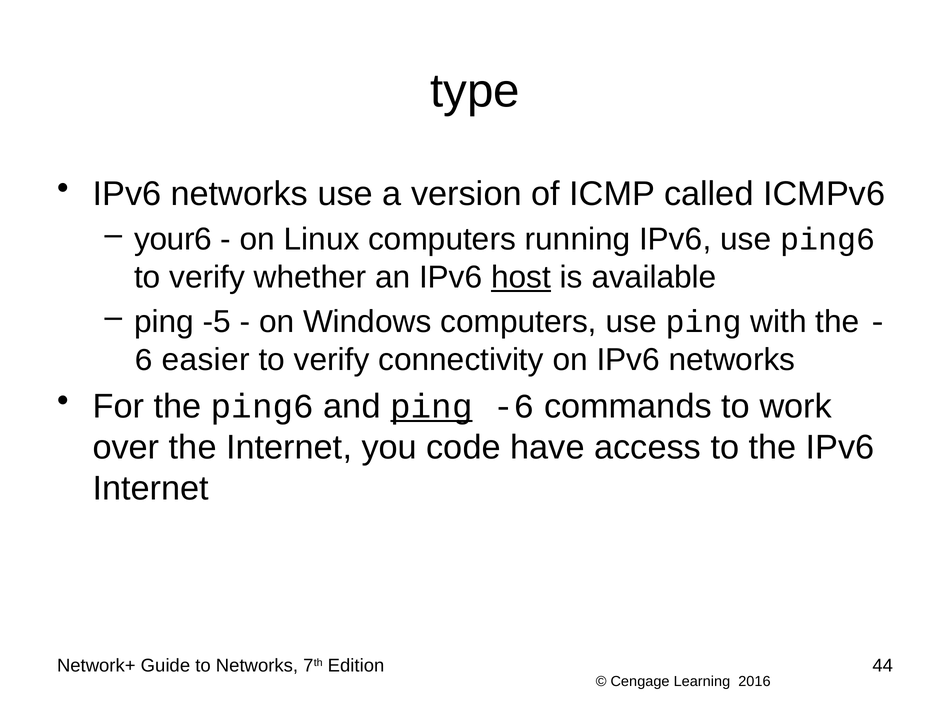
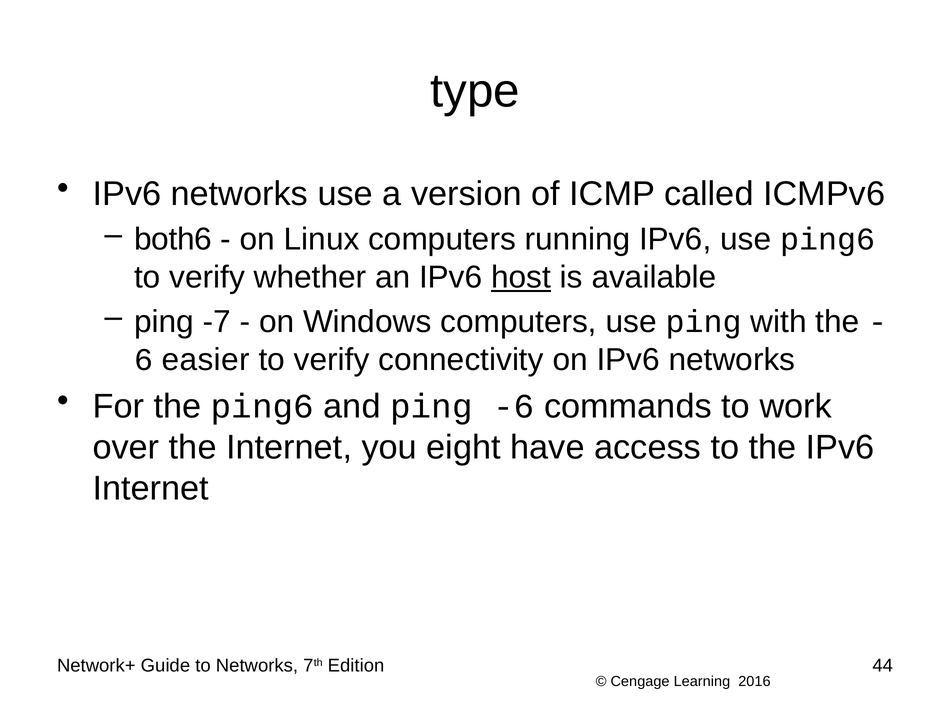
your6: your6 -> both6
-5: -5 -> -7
ping at (431, 407) underline: present -> none
code: code -> eight
